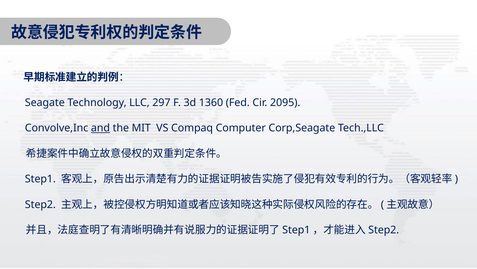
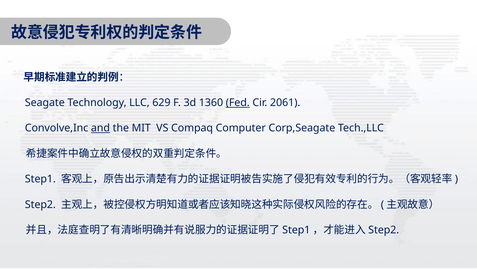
297: 297 -> 629
Fed underline: none -> present
2095: 2095 -> 2061
